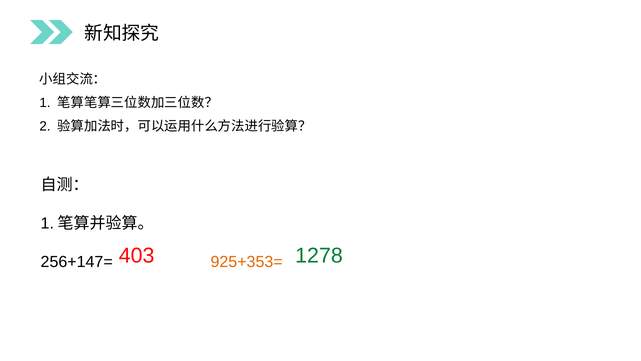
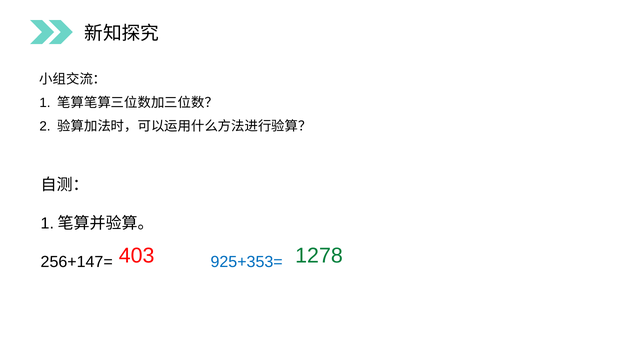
925+353= colour: orange -> blue
